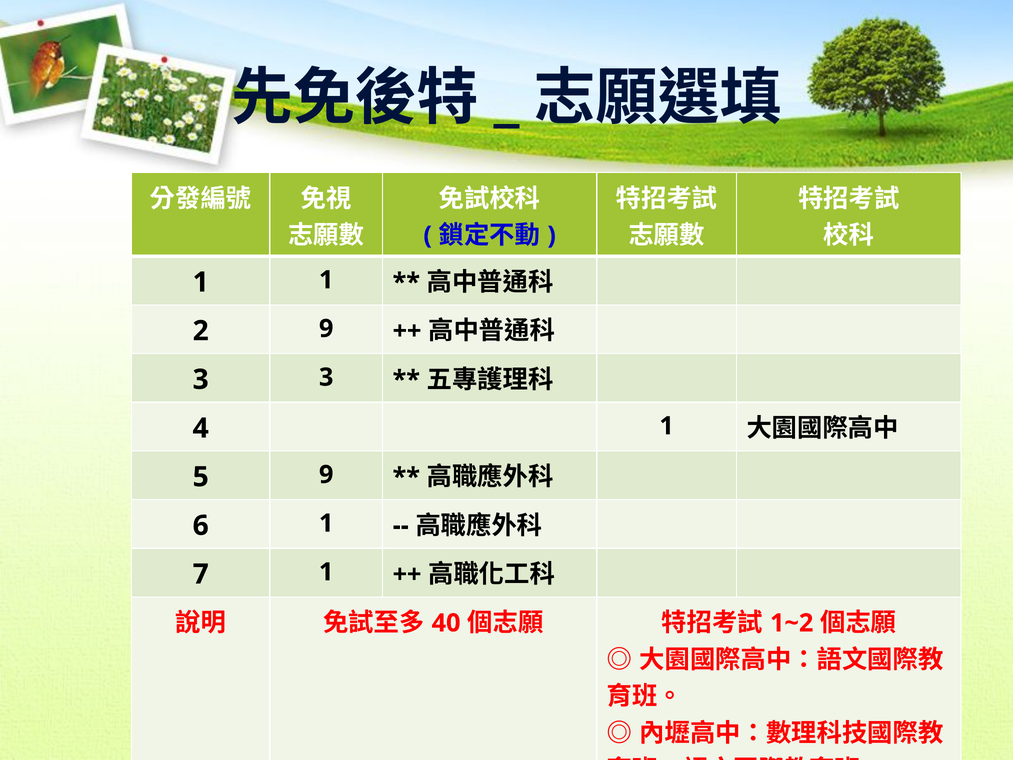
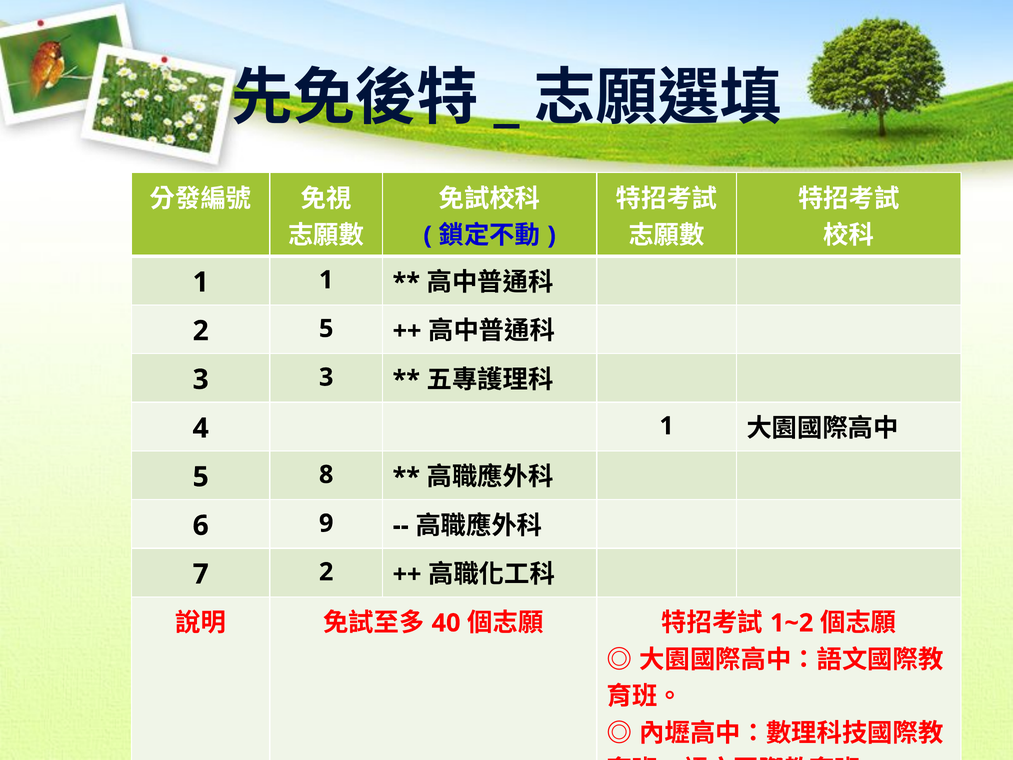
2 9: 9 -> 5
5 9: 9 -> 8
6 1: 1 -> 9
7 1: 1 -> 2
